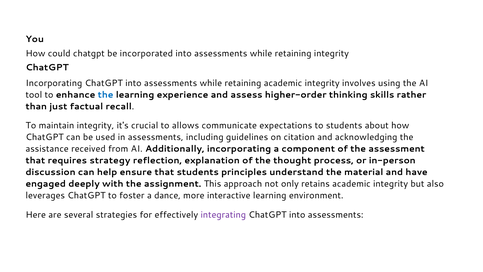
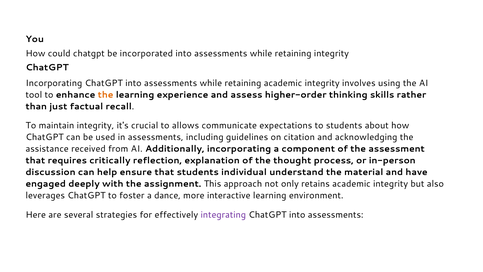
the at (106, 95) colour: blue -> orange
strategy: strategy -> critically
principles: principles -> individual
